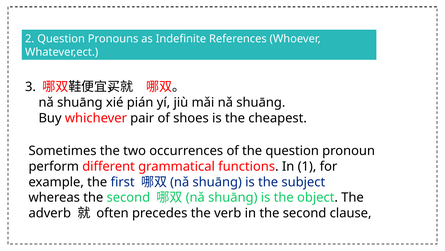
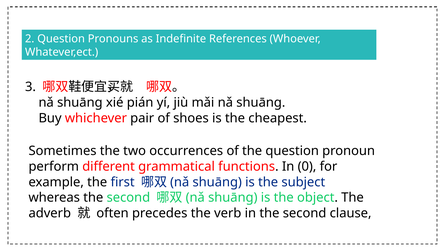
1: 1 -> 0
